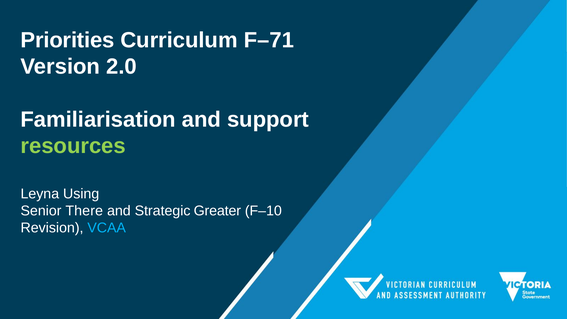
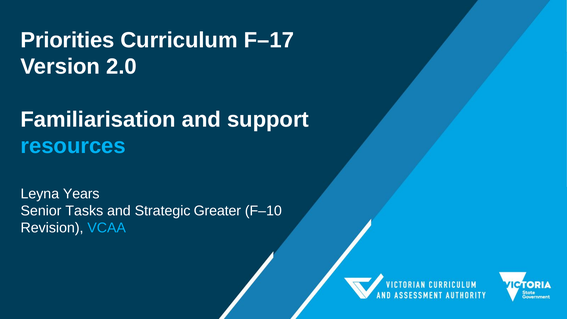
F–71: F–71 -> F–17
resources colour: light green -> light blue
Using: Using -> Years
There: There -> Tasks
